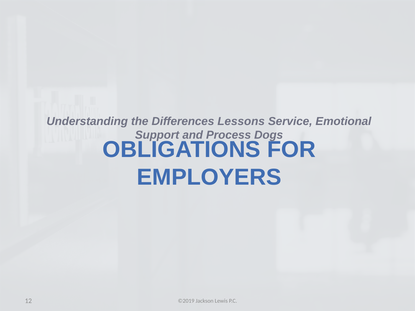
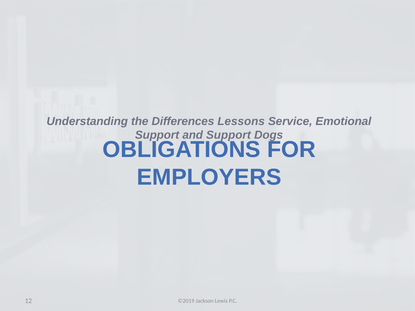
and Process: Process -> Support
